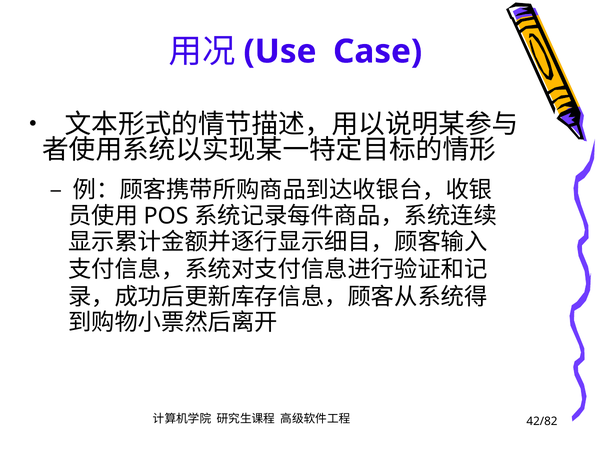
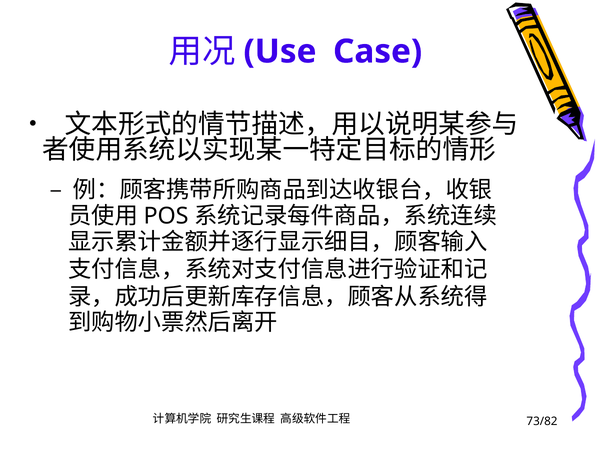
42/82: 42/82 -> 73/82
